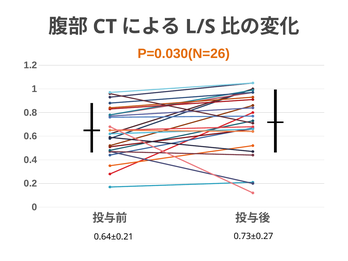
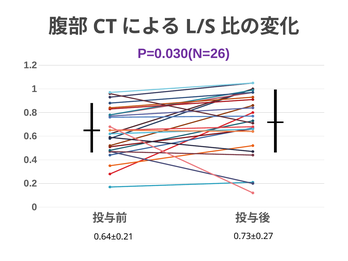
P=0.030(N=26 colour: orange -> purple
